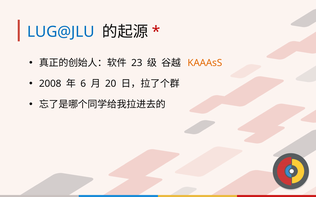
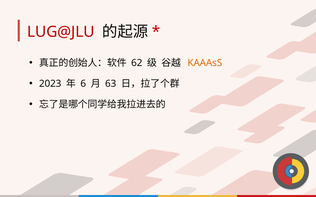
LUG@JLU colour: blue -> red
23: 23 -> 62
2008: 2008 -> 2023
20: 20 -> 63
